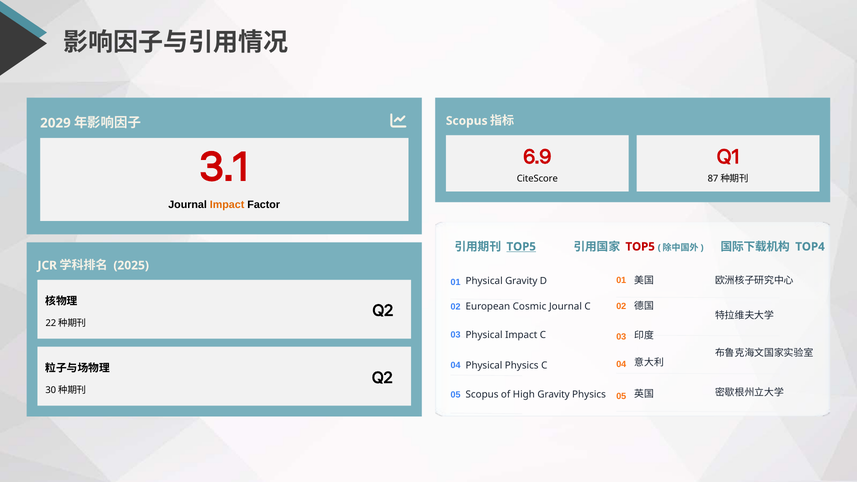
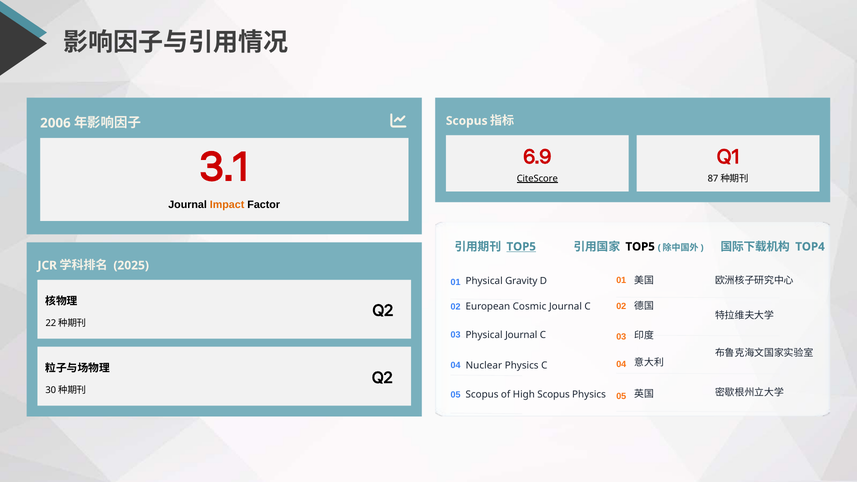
2029: 2029 -> 2006
CiteScore underline: none -> present
TOP5 at (640, 247) colour: red -> black
Physical Impact: Impact -> Journal
04 Physical: Physical -> Nuclear
High Gravity: Gravity -> Scopus
